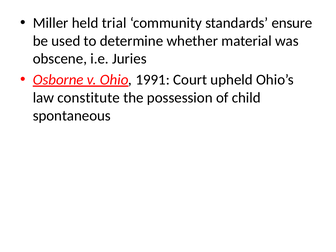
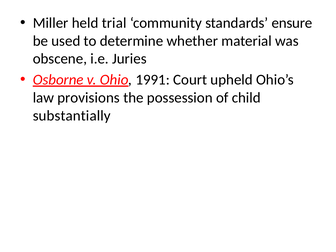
constitute: constitute -> provisions
spontaneous: spontaneous -> substantially
